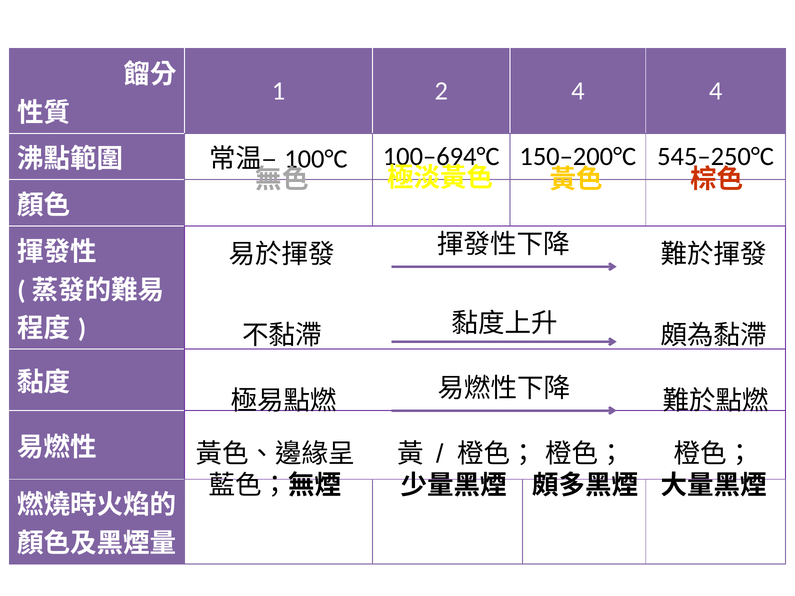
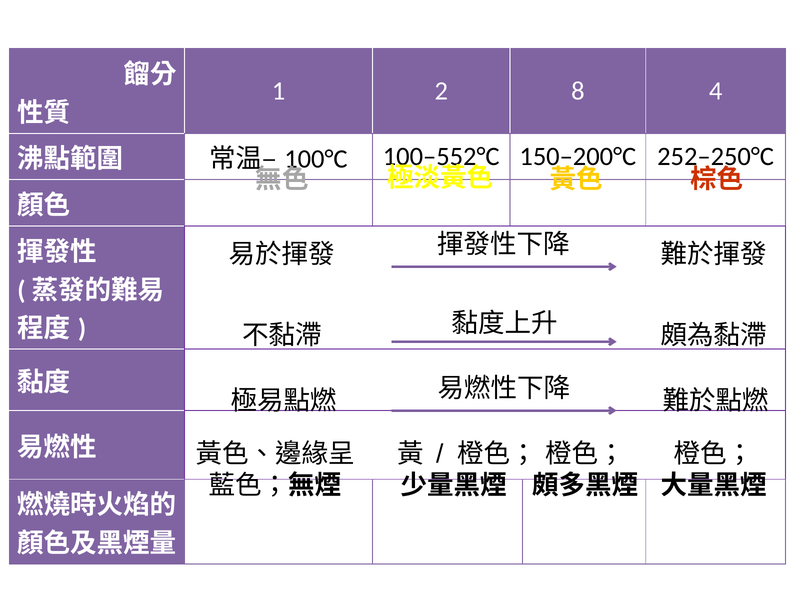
2 4: 4 -> 8
100–694°C: 100–694°C -> 100–552°C
545–250°C: 545–250°C -> 252–250°C
